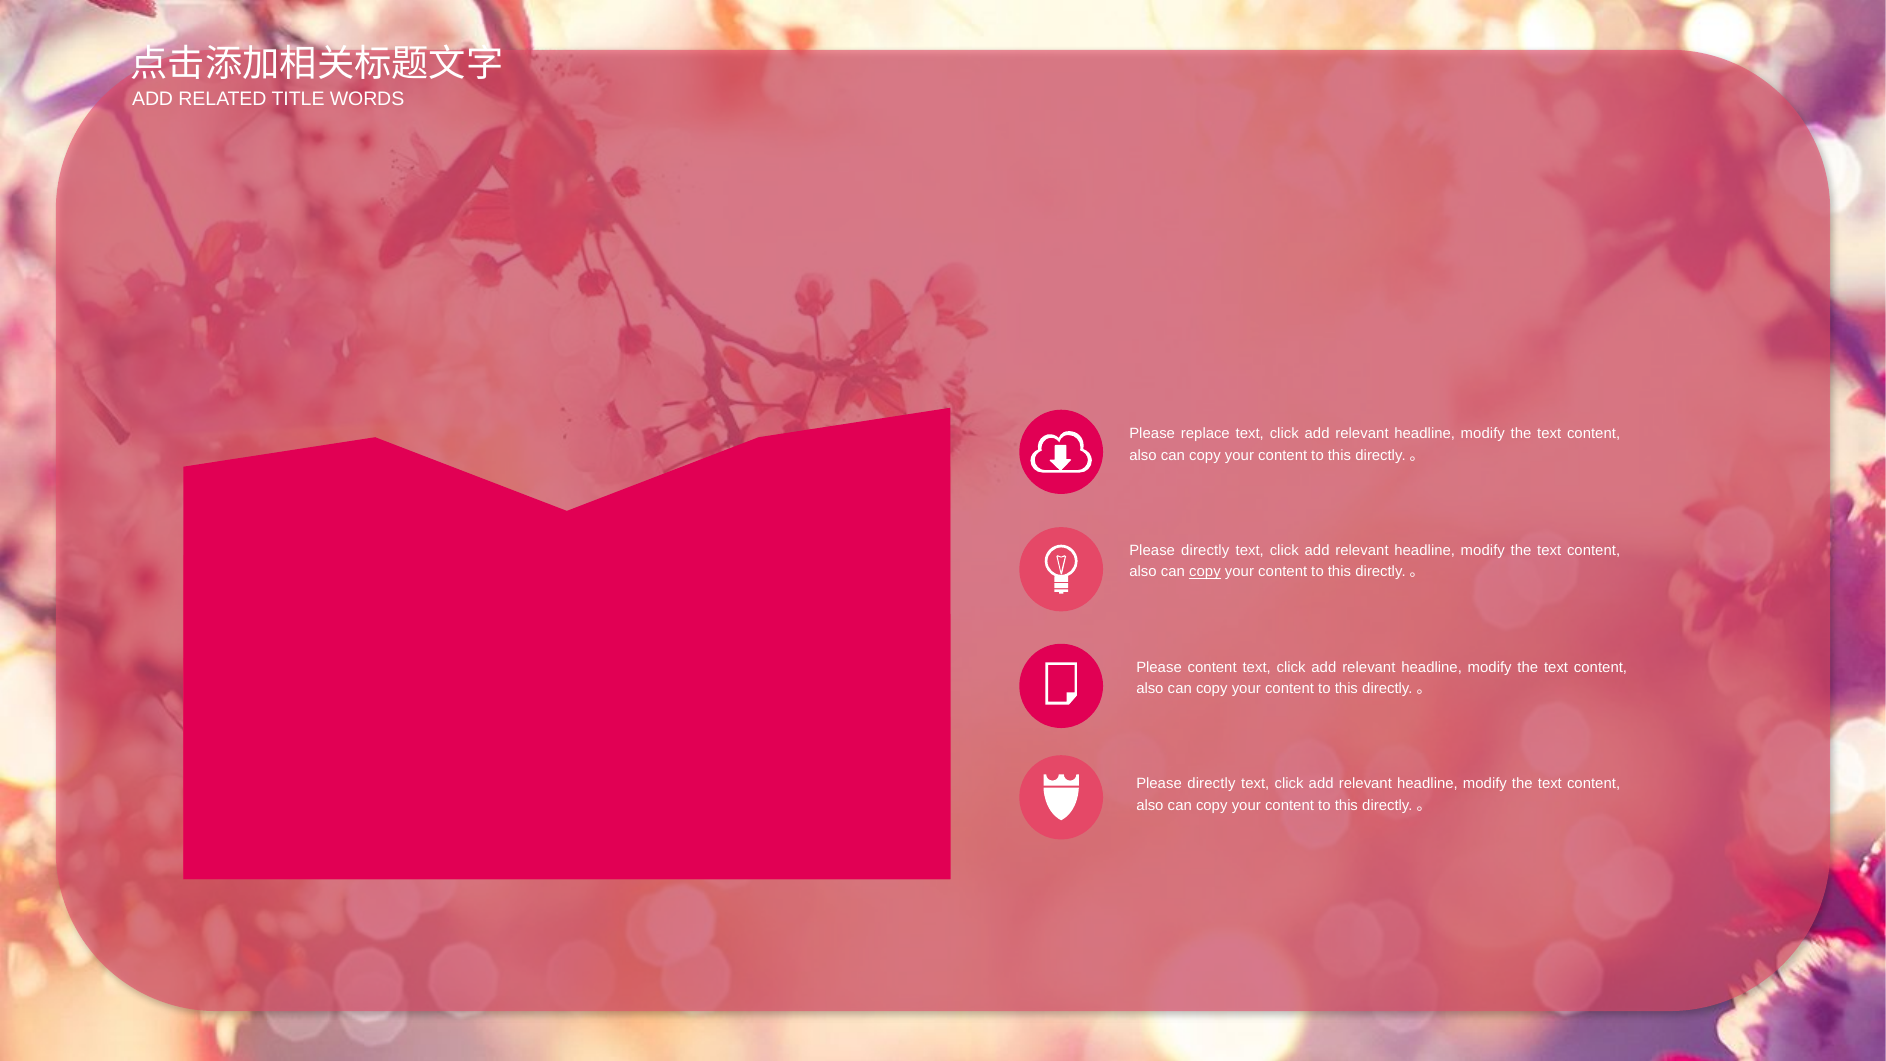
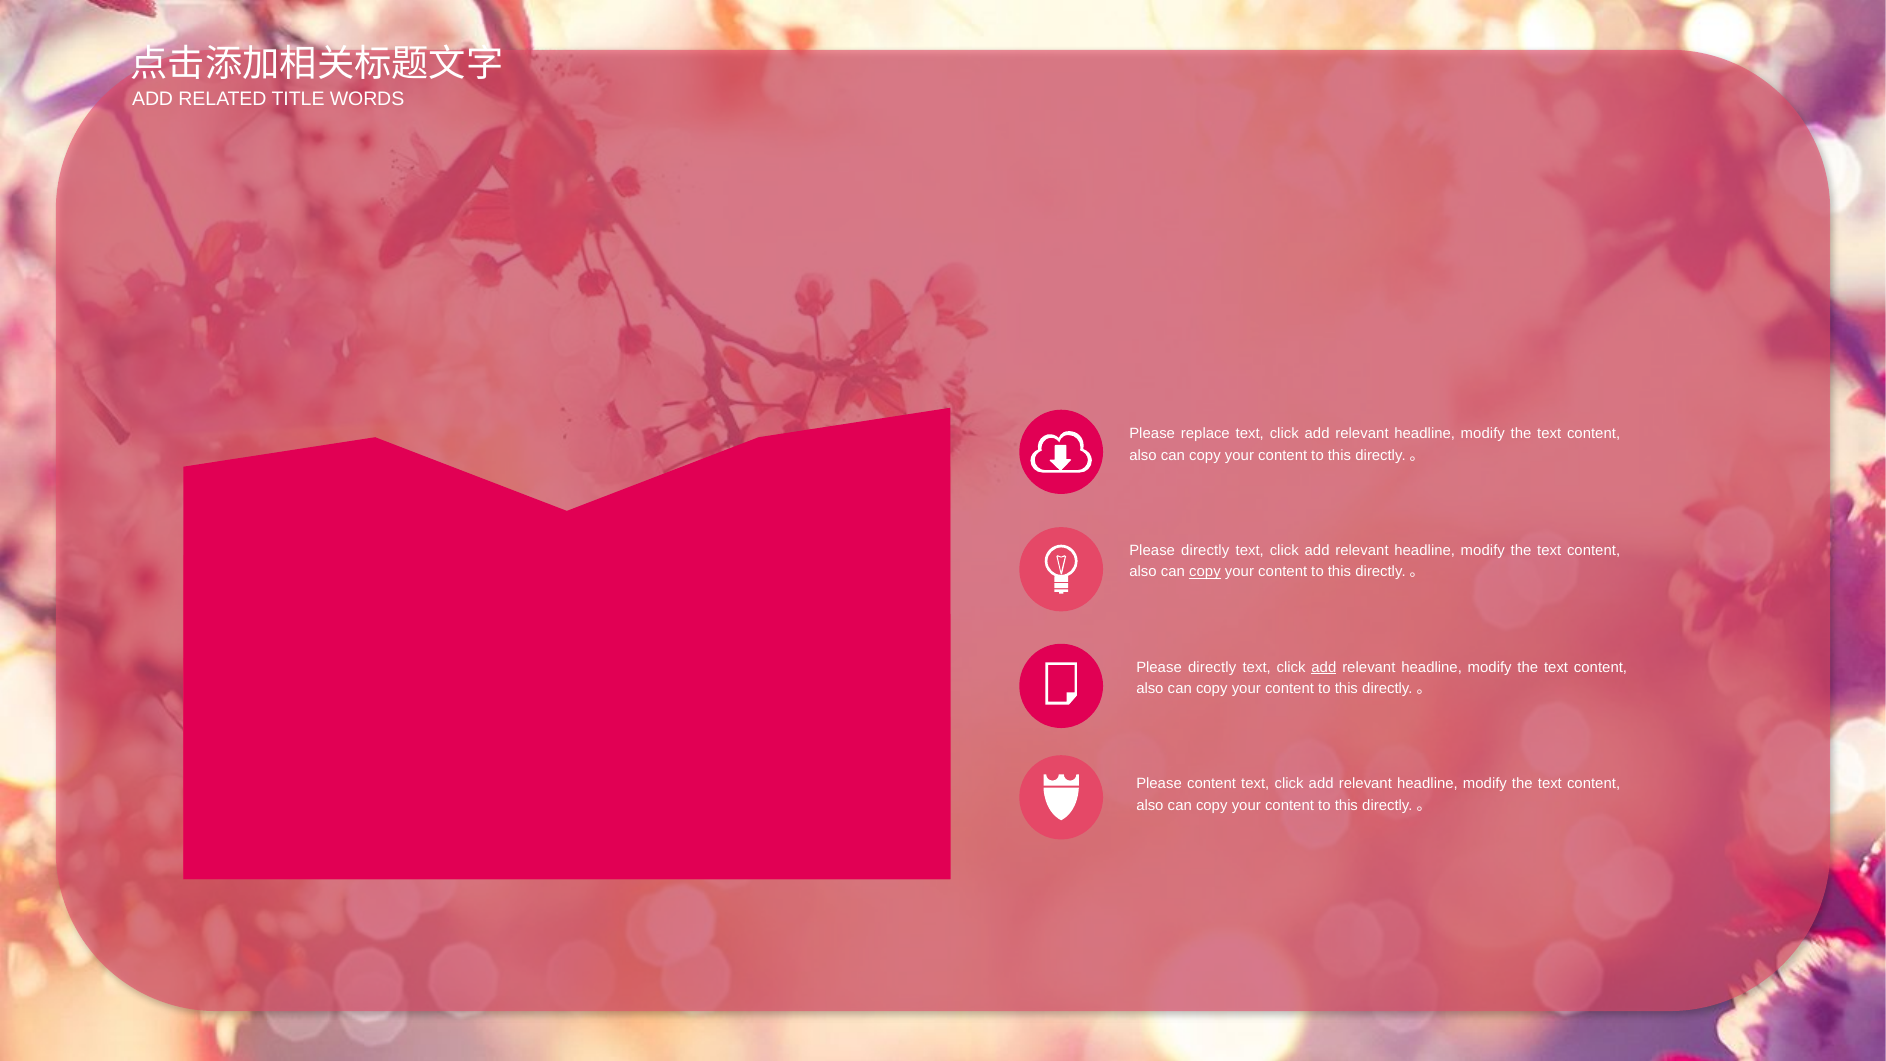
content at (1212, 667): content -> directly
add at (1324, 667) underline: none -> present
directly at (1211, 784): directly -> content
